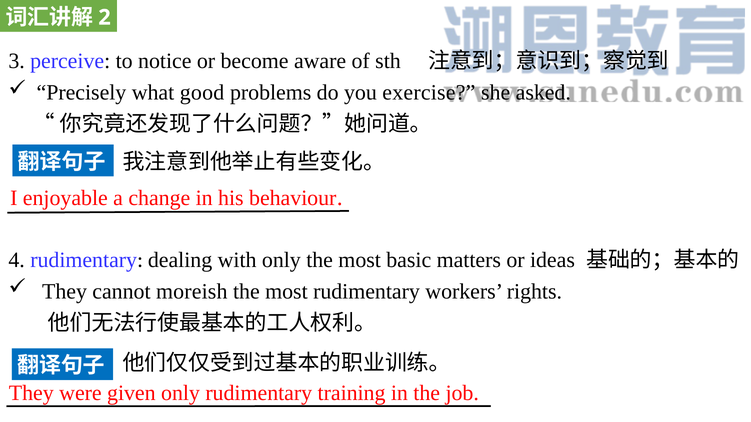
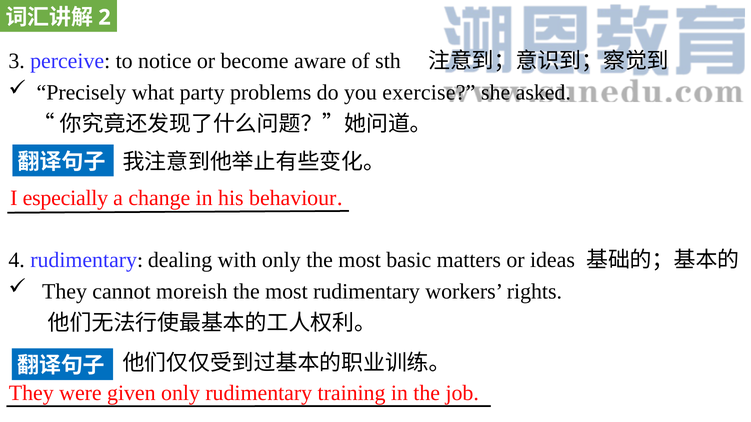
good: good -> party
enjoyable: enjoyable -> especially
